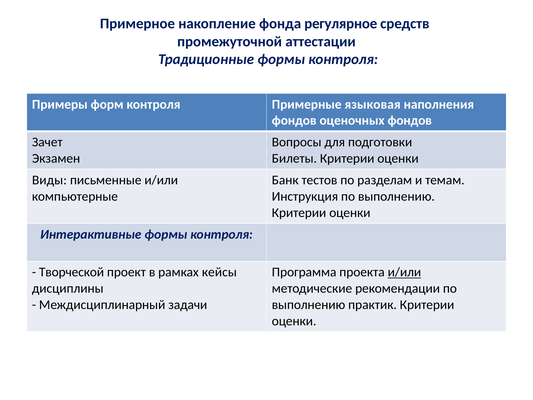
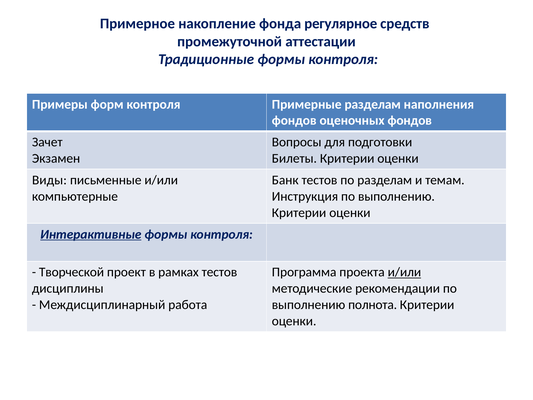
Примерные языковая: языковая -> разделам
Интерактивные underline: none -> present
рамках кейсы: кейсы -> тестов
задачи: задачи -> работа
практик: практик -> полнота
